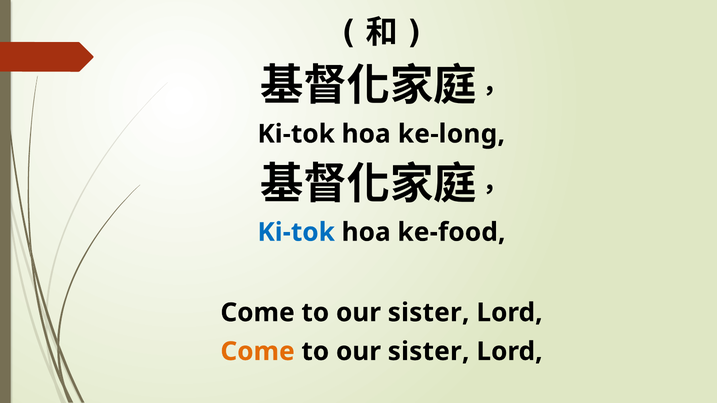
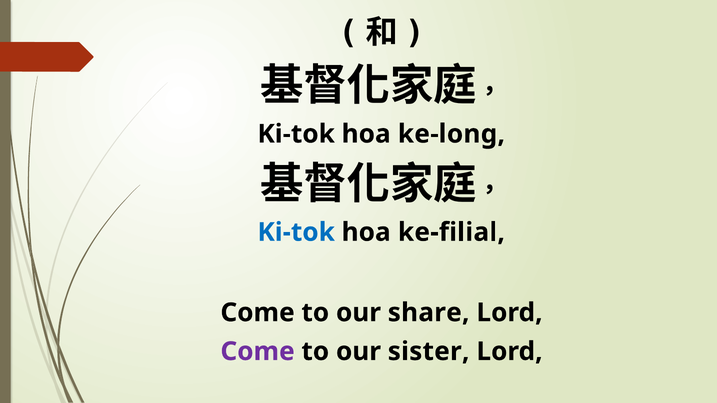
ke-food: ke-food -> ke-filial
sister at (429, 313): sister -> share
Come at (258, 352) colour: orange -> purple
